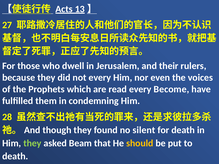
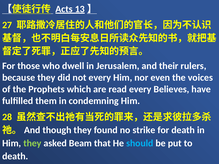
Become: Become -> Believes
silent: silent -> strike
should colour: yellow -> light blue
